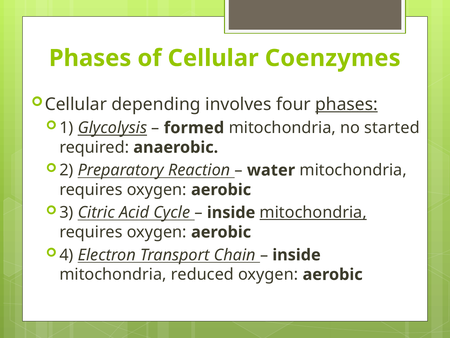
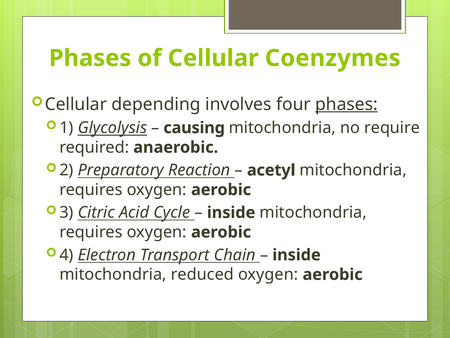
formed: formed -> causing
started: started -> require
water: water -> acetyl
mitochondria at (313, 212) underline: present -> none
